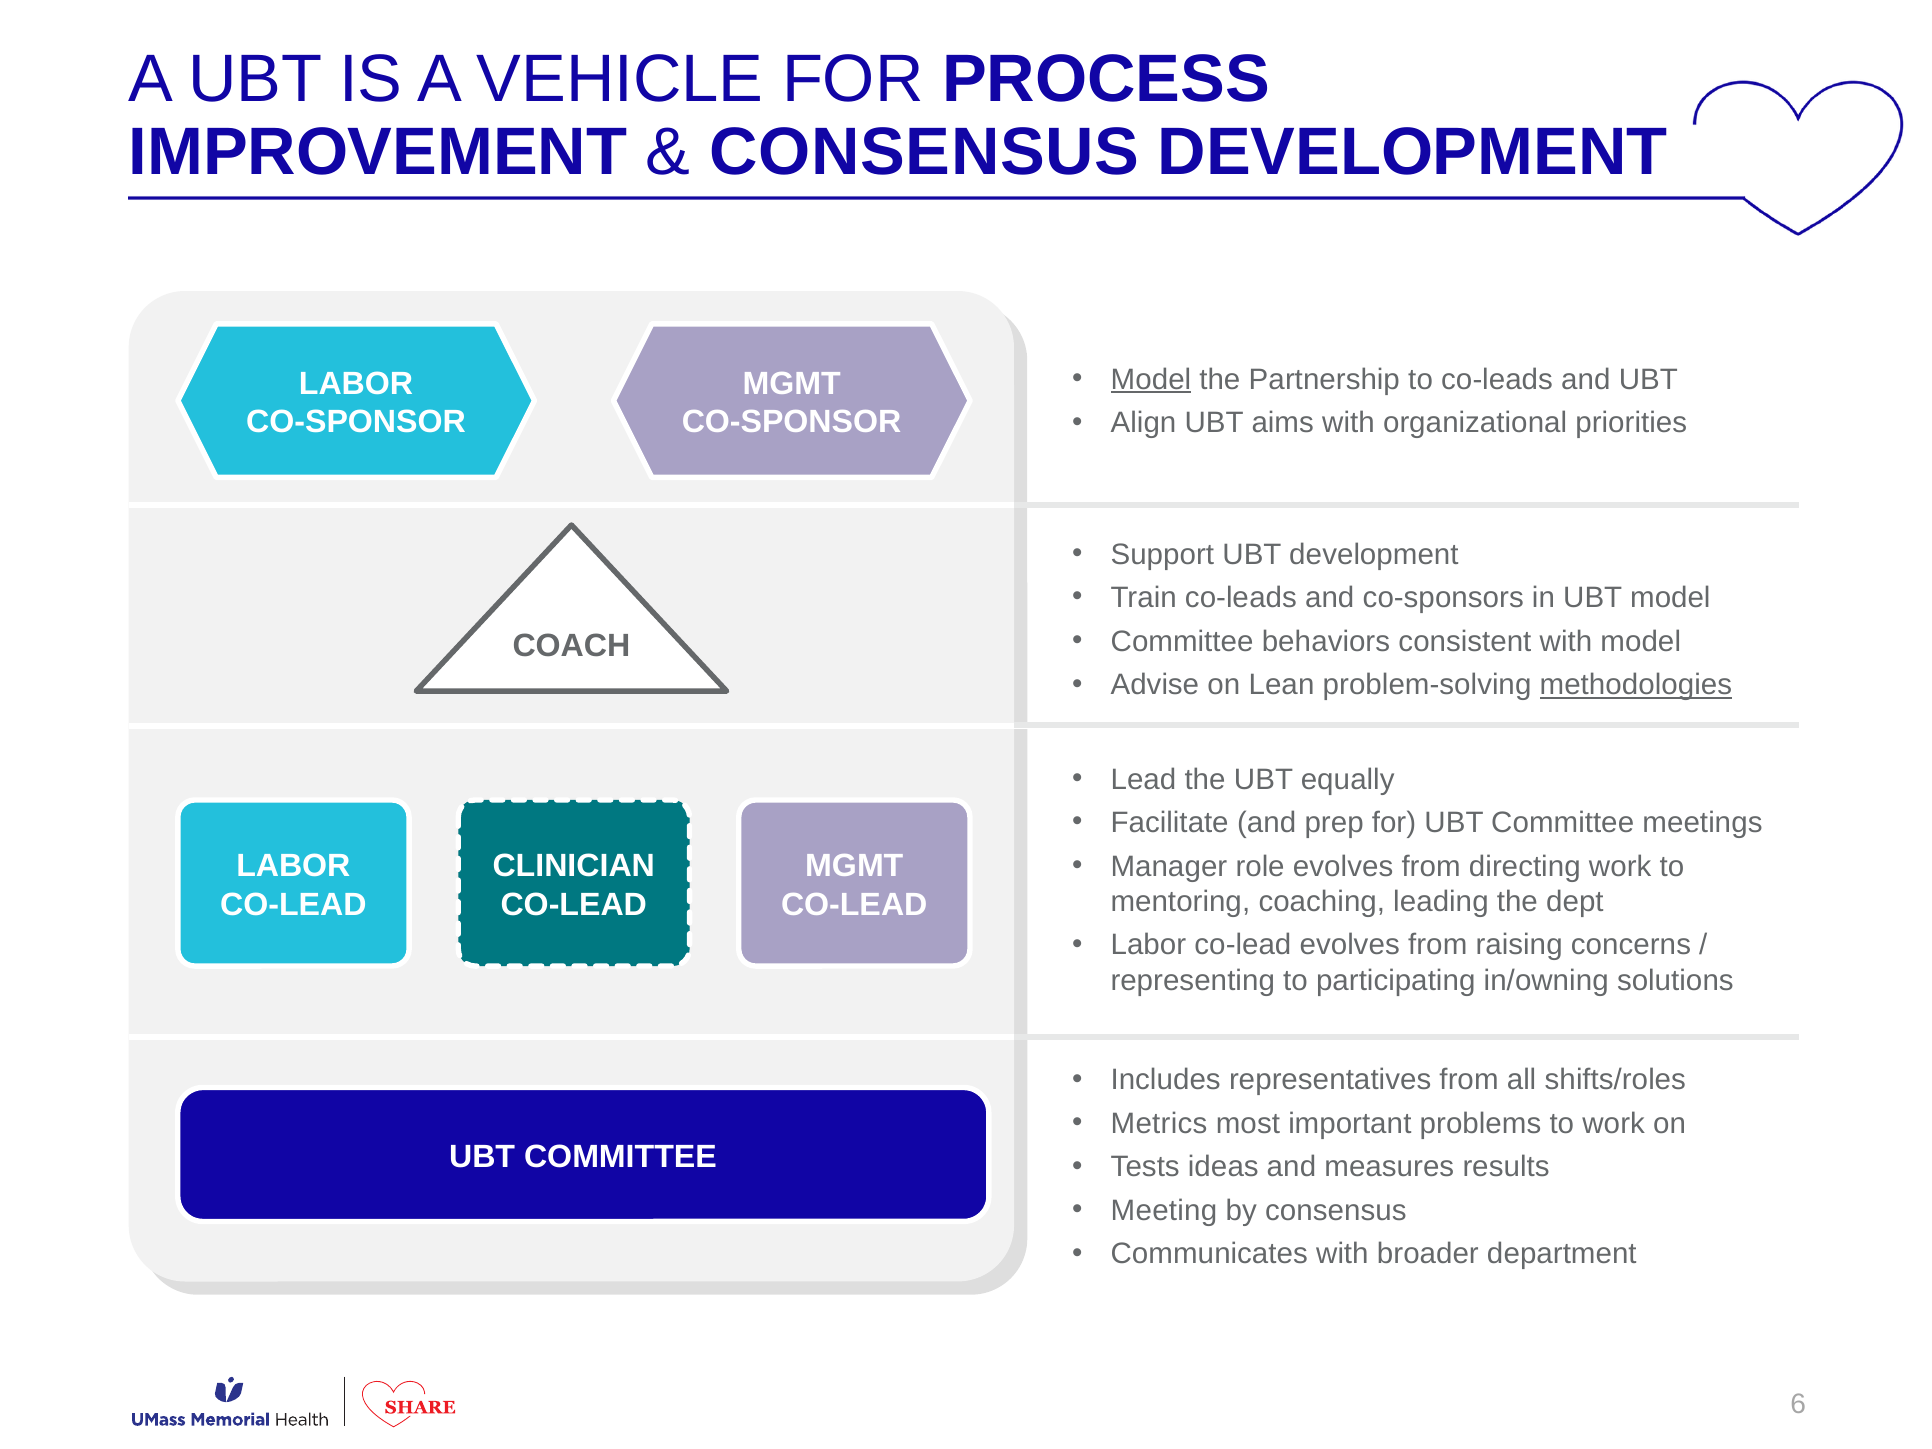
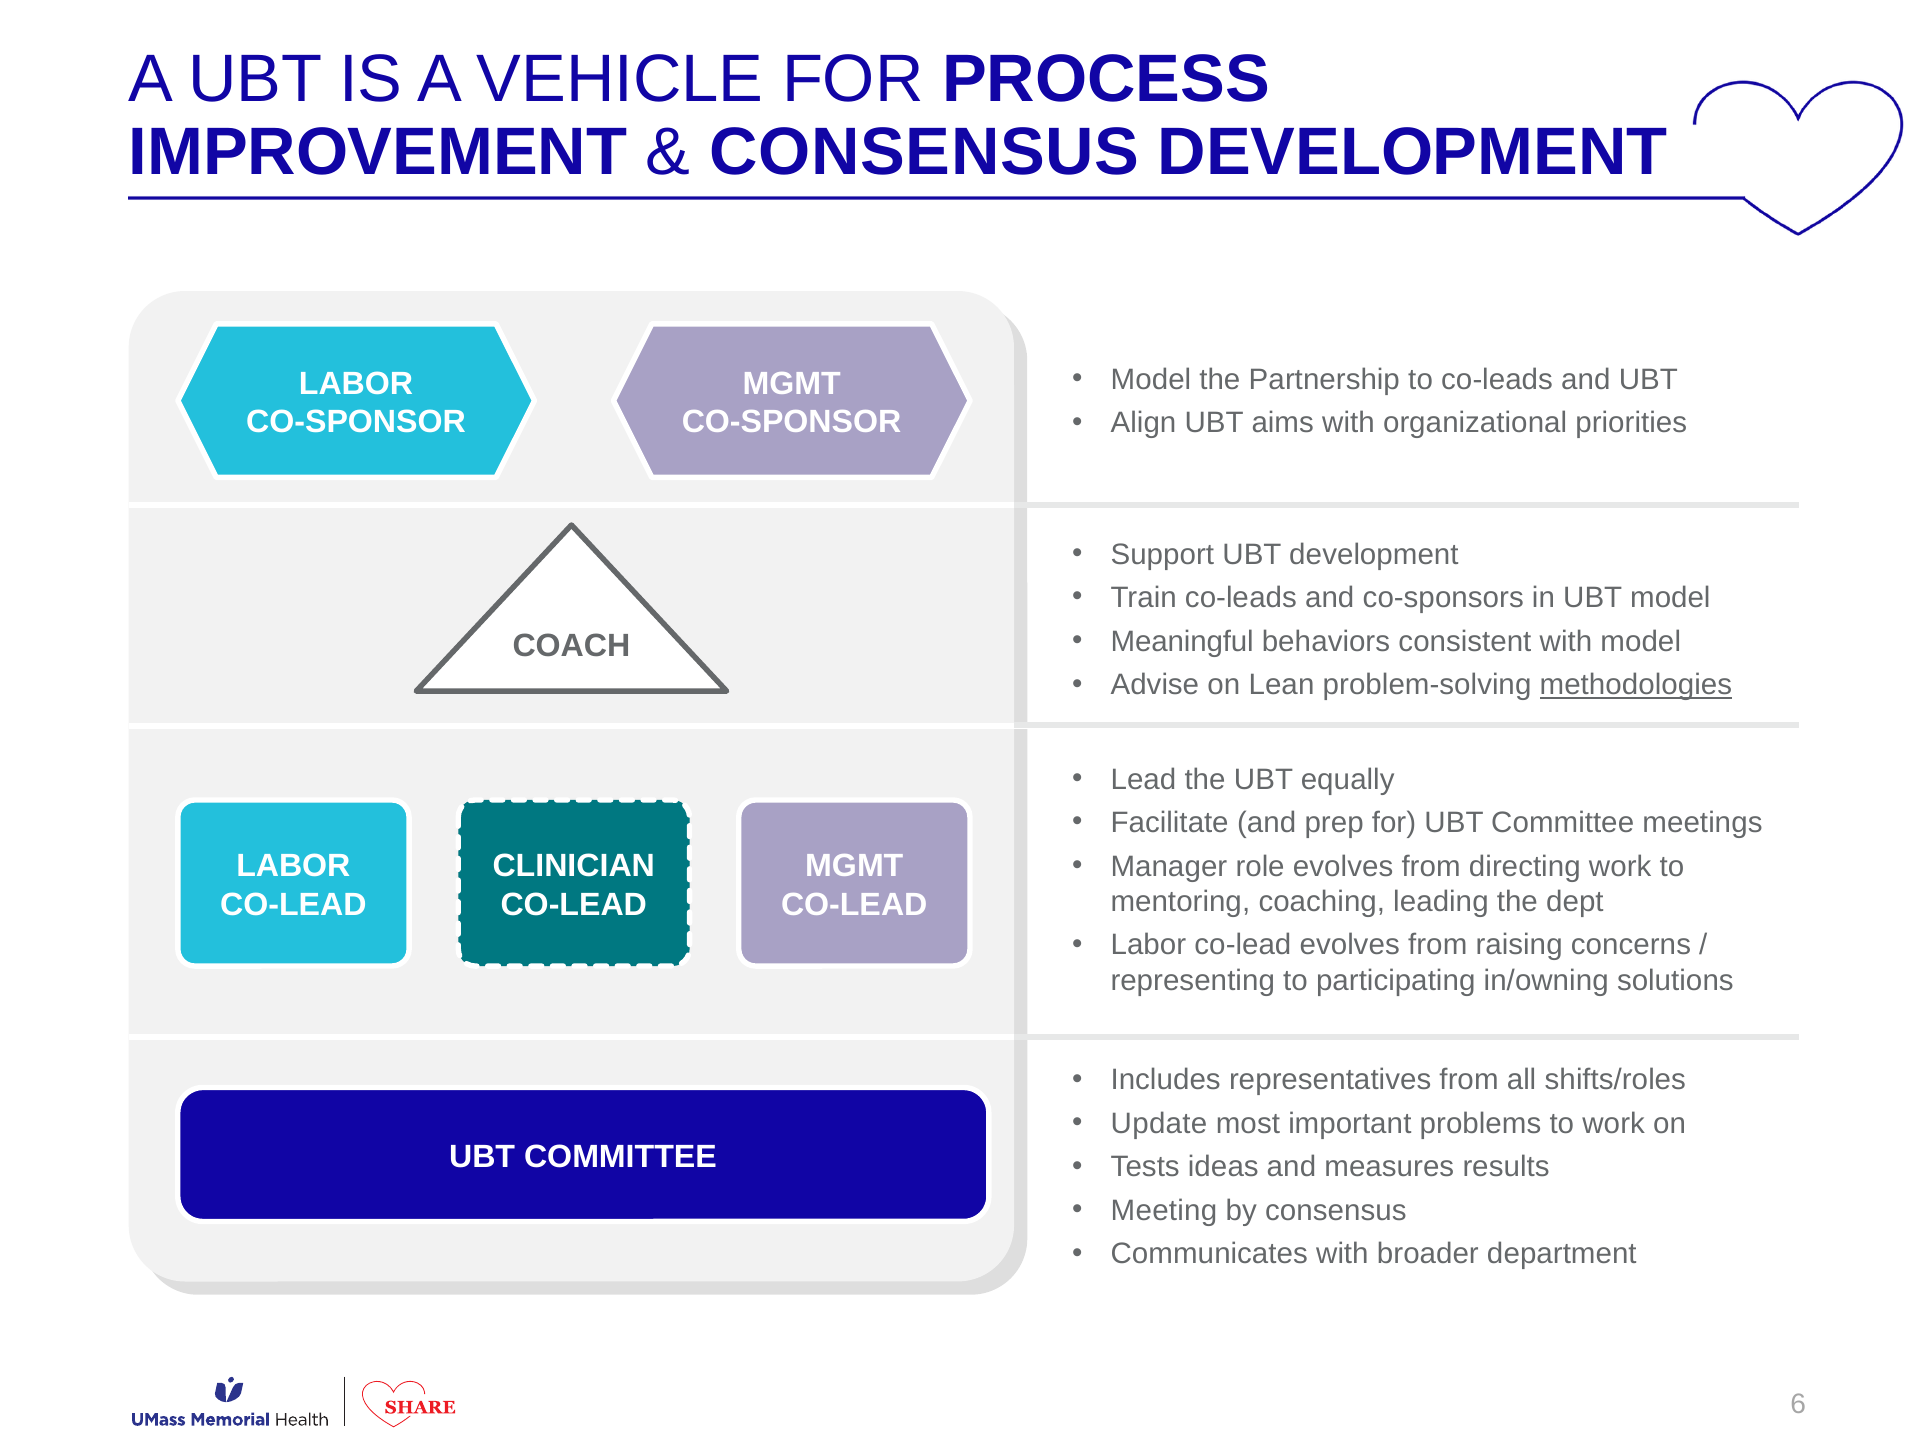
Model at (1151, 380) underline: present -> none
Committee at (1182, 641): Committee -> Meaningful
Metrics: Metrics -> Update
